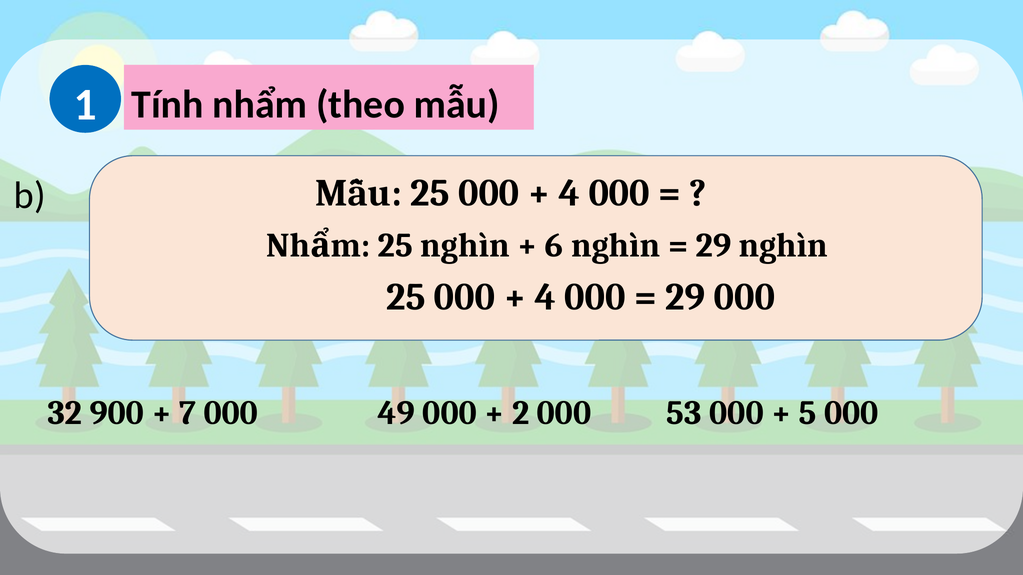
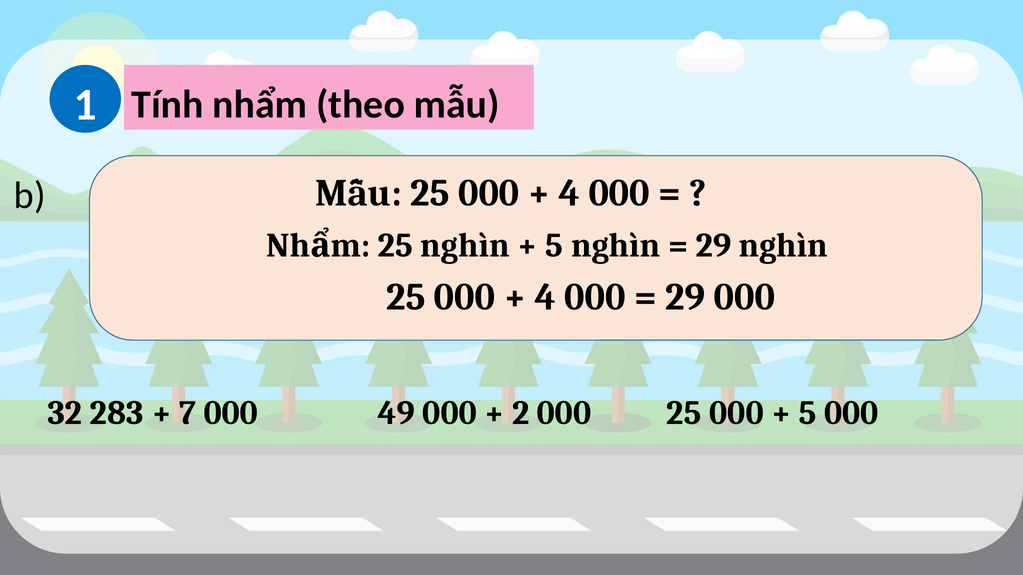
6 at (554, 246): 6 -> 5
900: 900 -> 283
000 53: 53 -> 25
